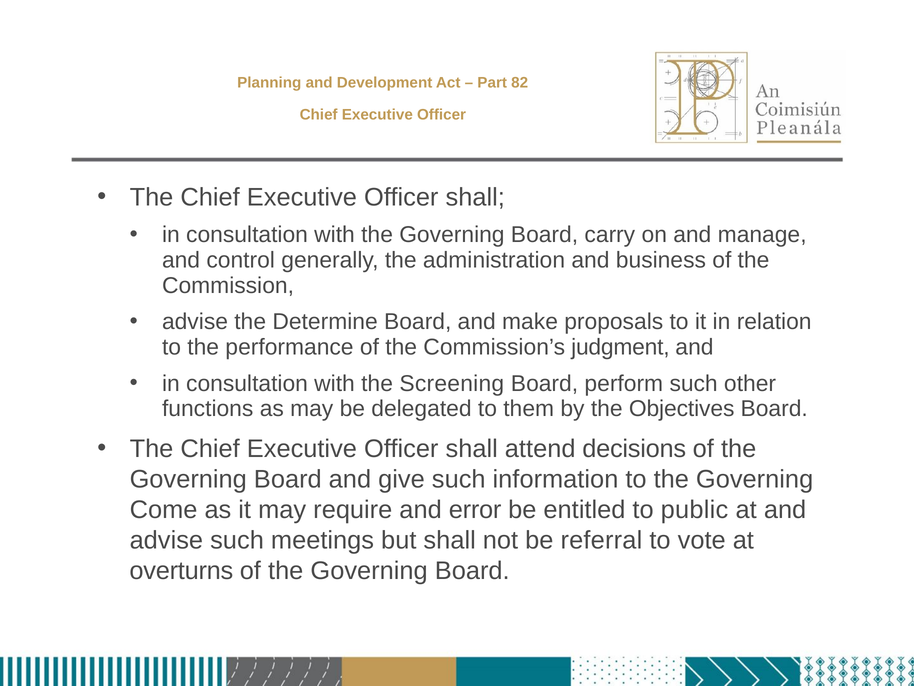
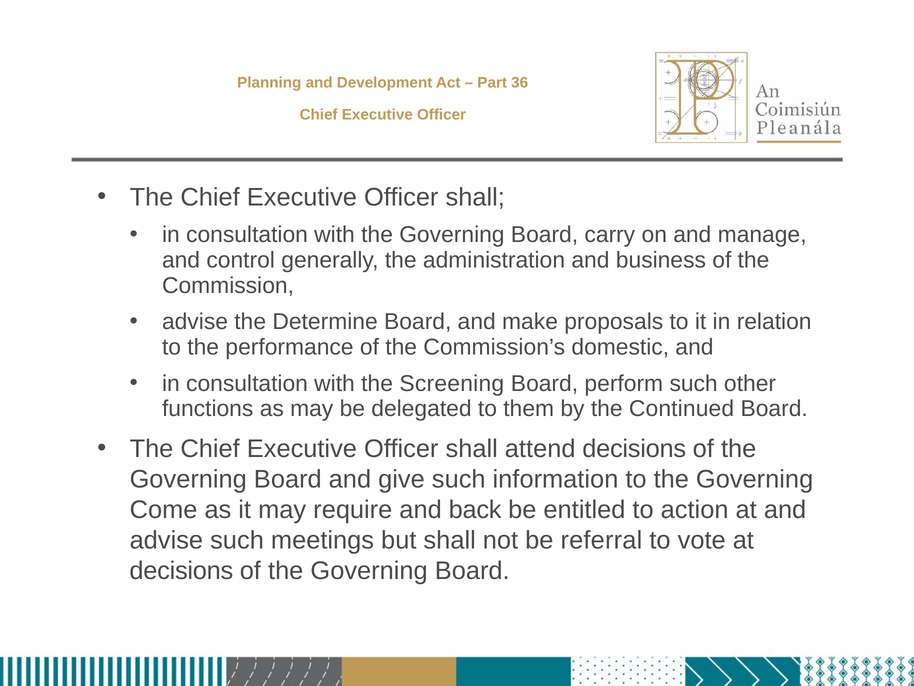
82: 82 -> 36
judgment: judgment -> domestic
Objectives: Objectives -> Continued
error: error -> back
public: public -> action
overturns at (181, 570): overturns -> decisions
